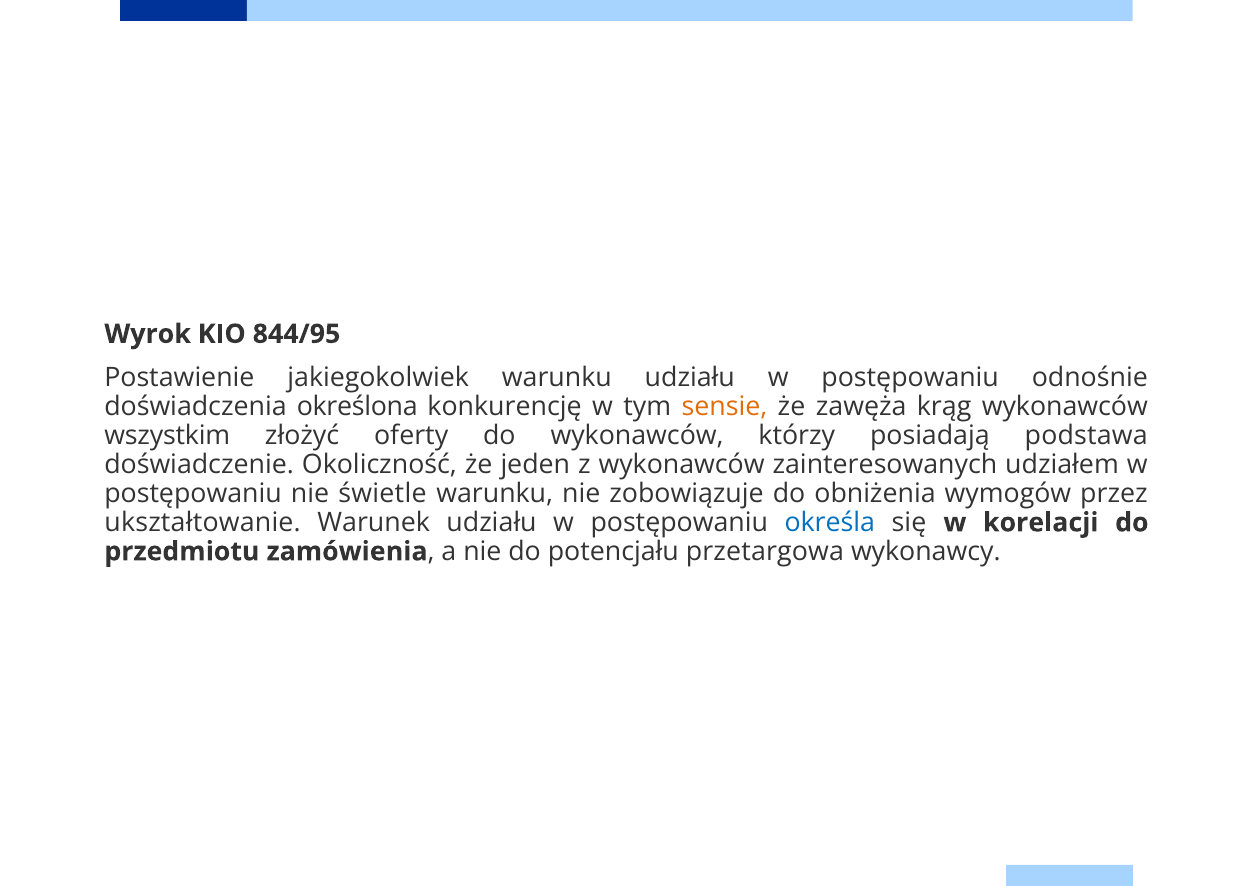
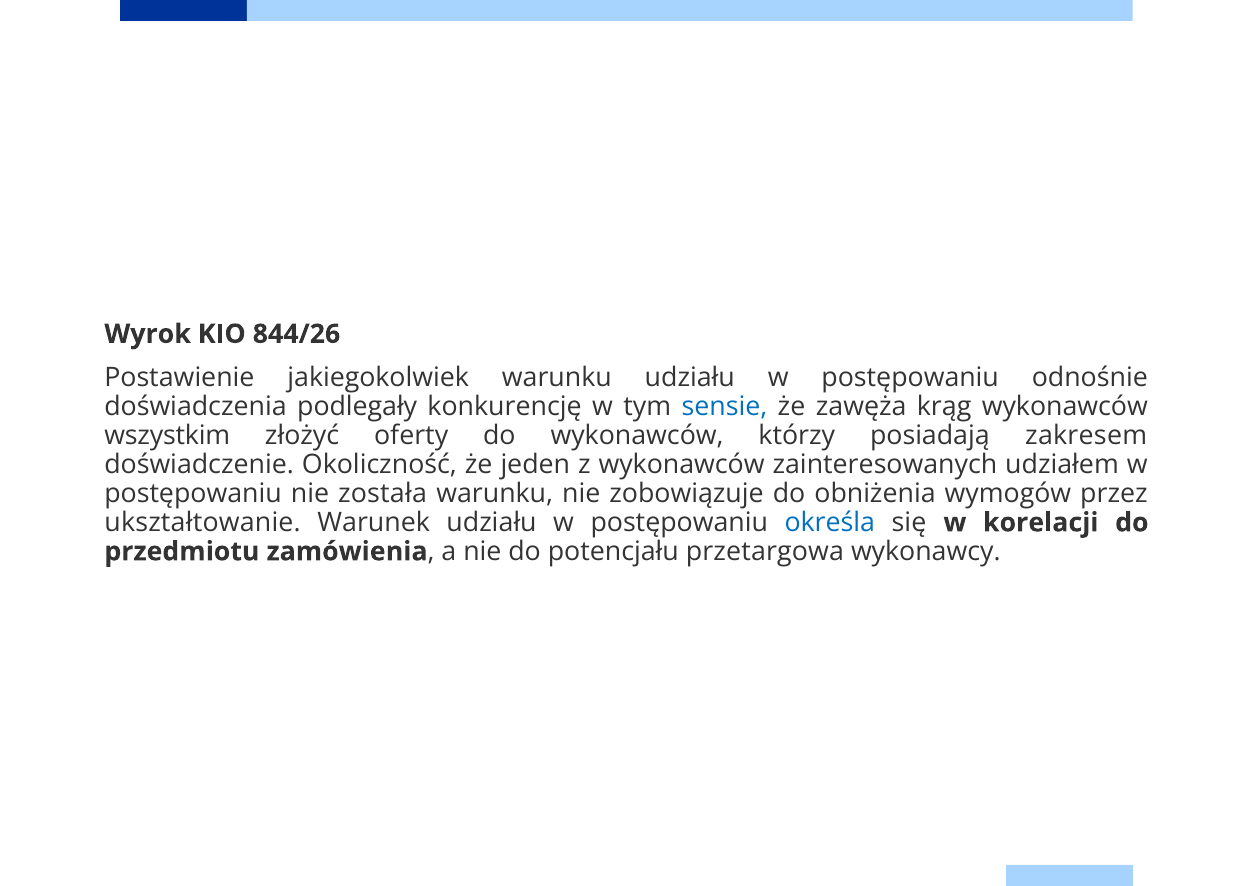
844/95: 844/95 -> 844/26
określona: określona -> podlegały
sensie colour: orange -> blue
podstawa: podstawa -> zakresem
świetle: świetle -> została
